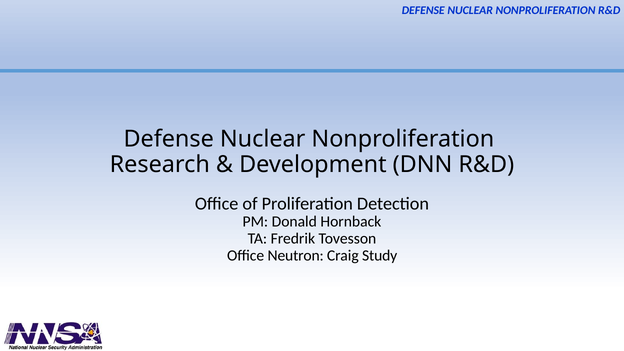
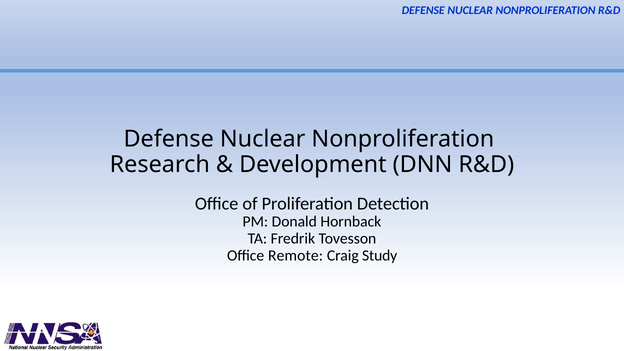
Neutron: Neutron -> Remote
